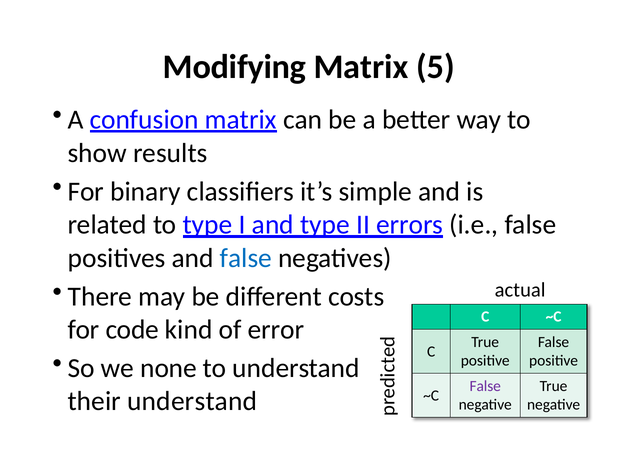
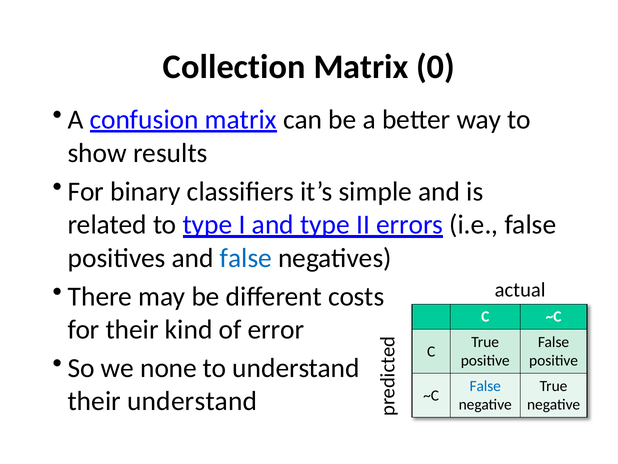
Modifying: Modifying -> Collection
5: 5 -> 0
for code: code -> their
False at (485, 386) colour: purple -> blue
